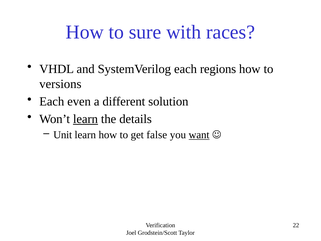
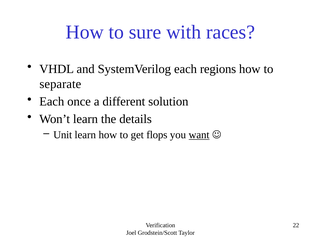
versions: versions -> separate
even: even -> once
learn at (85, 119) underline: present -> none
false: false -> flops
